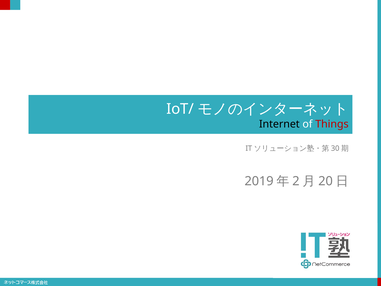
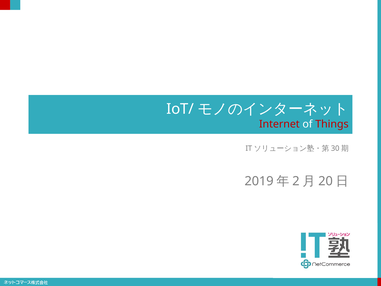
Internet colour: black -> red
